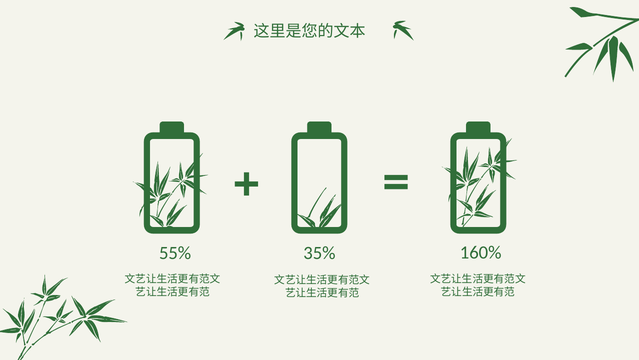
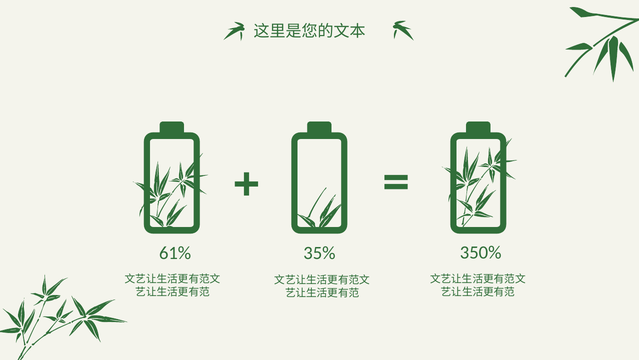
55%: 55% -> 61%
160%: 160% -> 350%
